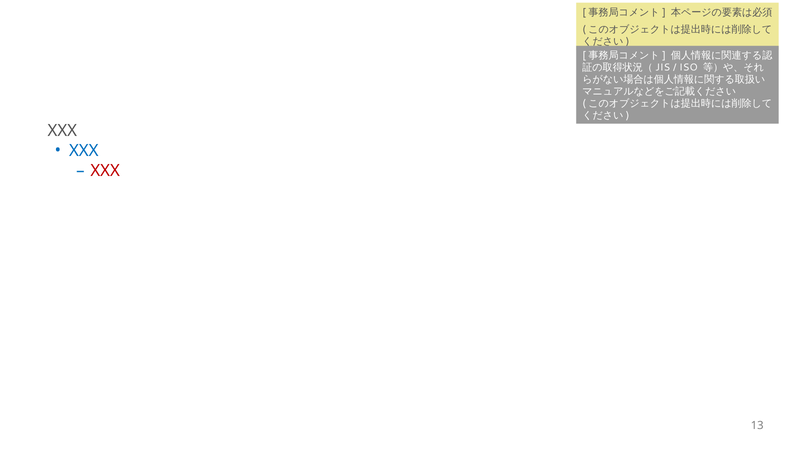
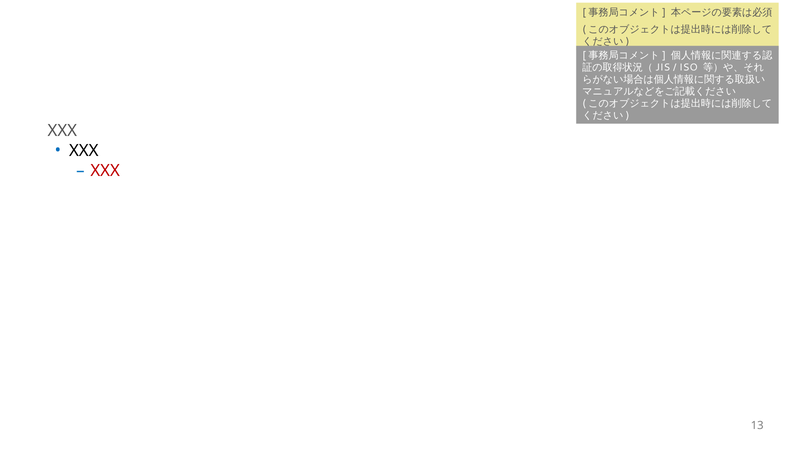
XXX at (84, 151) colour: blue -> black
